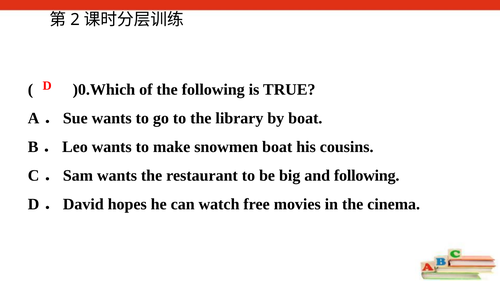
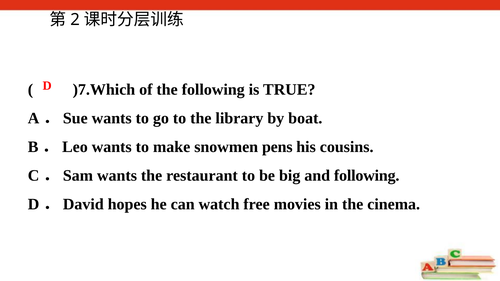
)0.Which: )0.Which -> )7.Which
snowmen boat: boat -> pens
